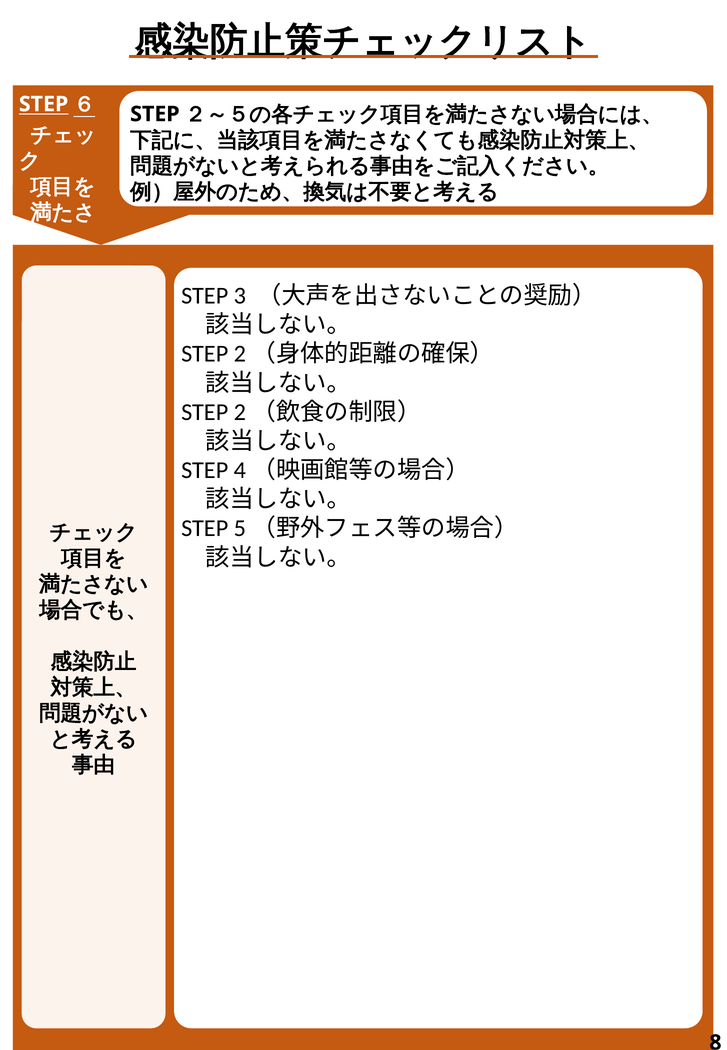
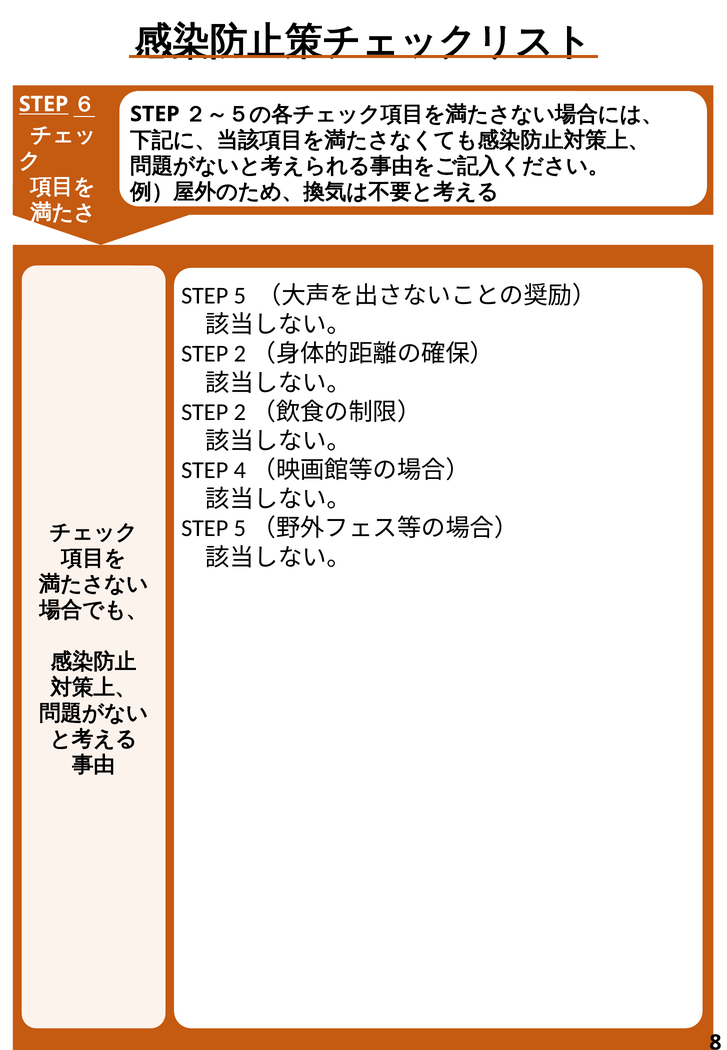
3: 3 -> 5
